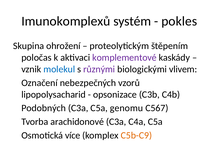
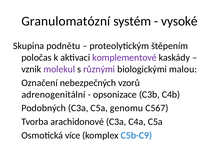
Imunokomplexů: Imunokomplexů -> Granulomatózní
pokles: pokles -> vysoké
ohrožení: ohrožení -> podnětu
molekul colour: blue -> purple
vlivem: vlivem -> malou
lipopolysacharid: lipopolysacharid -> adrenogenitální
C5b-C9 colour: orange -> blue
